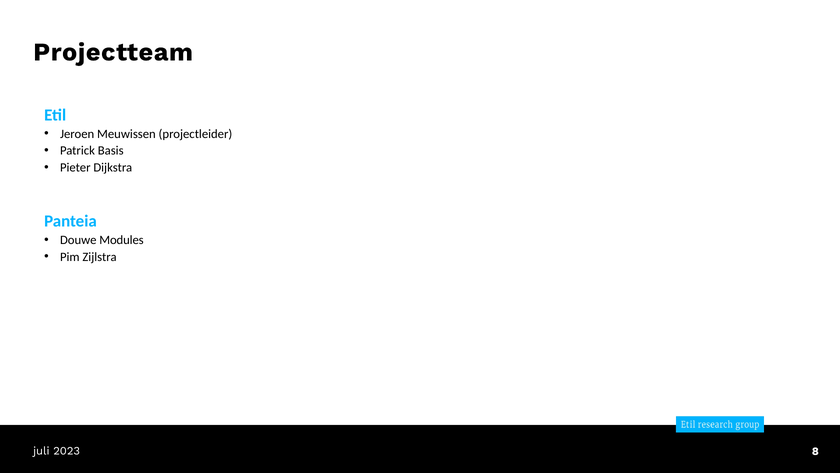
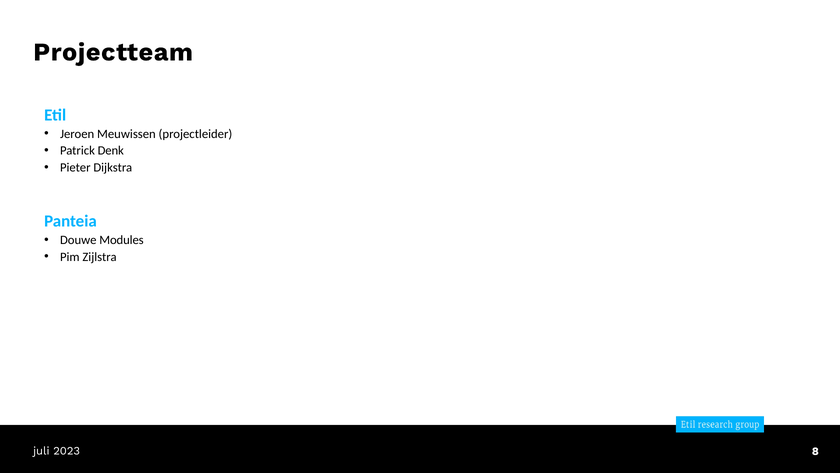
Basis: Basis -> Denk
